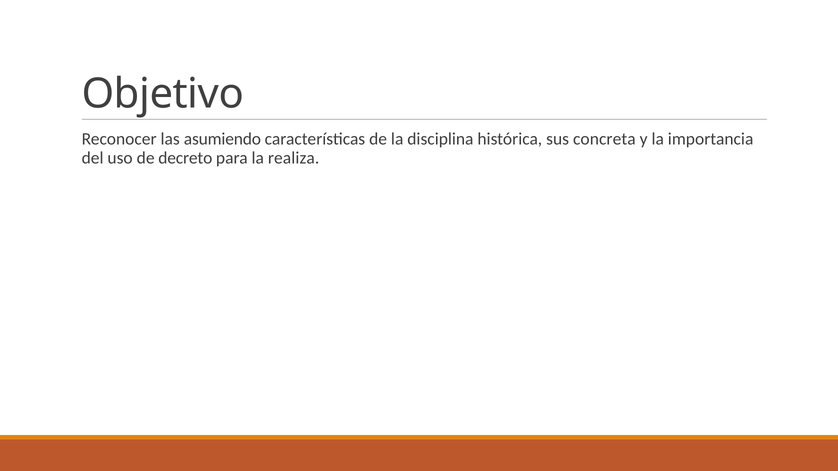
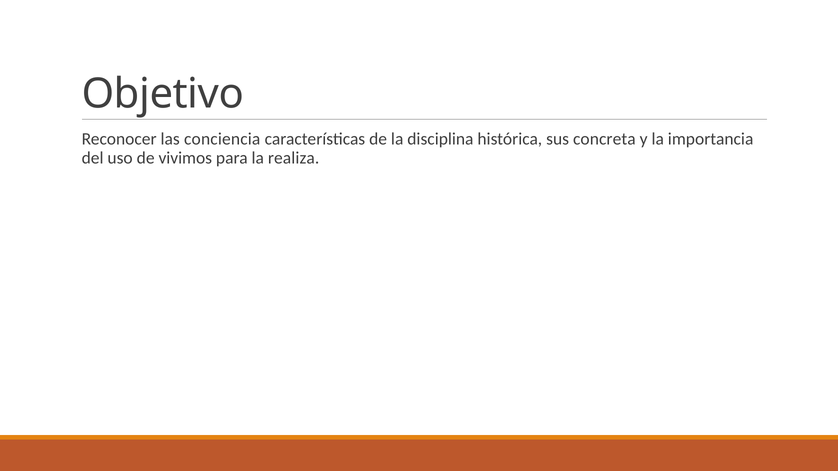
asumiendo: asumiendo -> conciencia
decreto: decreto -> vivimos
